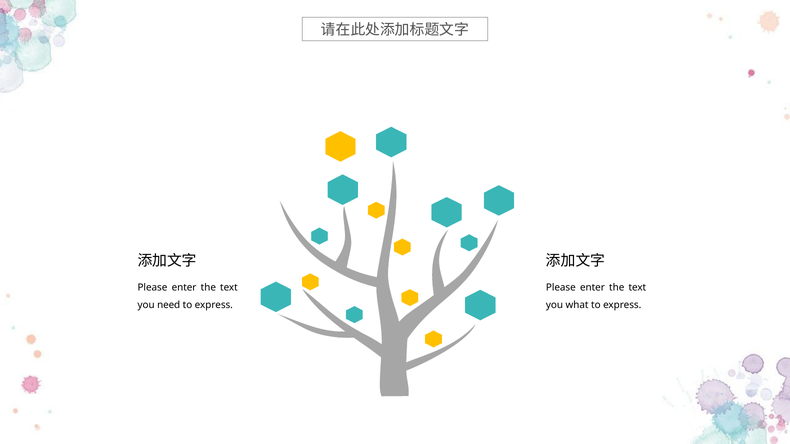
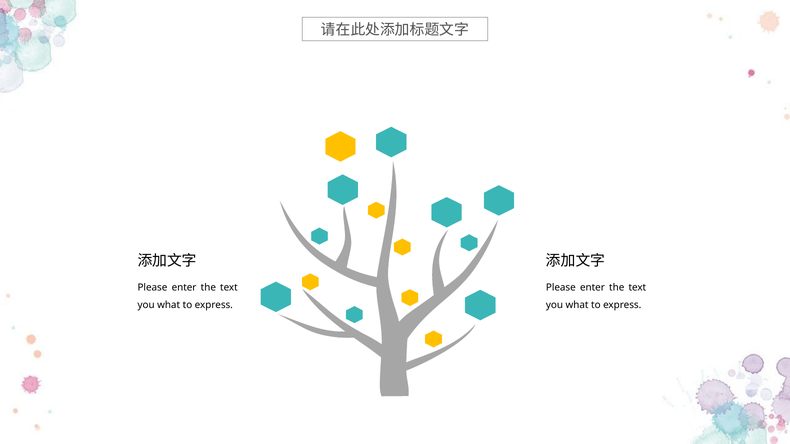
need at (169, 305): need -> what
